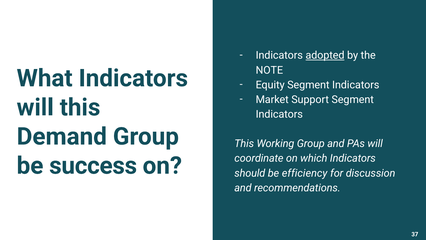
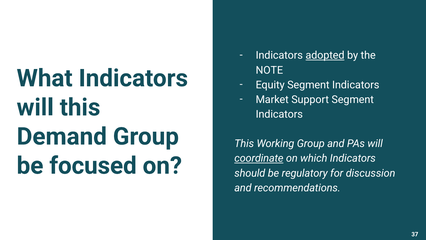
coordinate underline: none -> present
success: success -> focused
efficiency: efficiency -> regulatory
